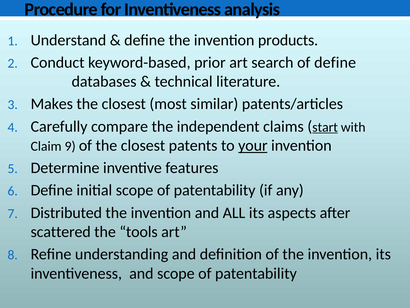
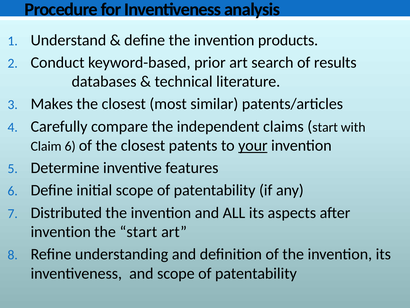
of define: define -> results
start at (325, 127) underline: present -> none
Claim 9: 9 -> 6
scattered at (61, 232): scattered -> invention
the tools: tools -> start
